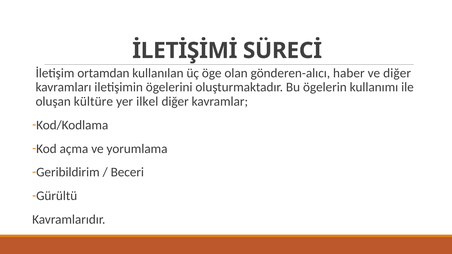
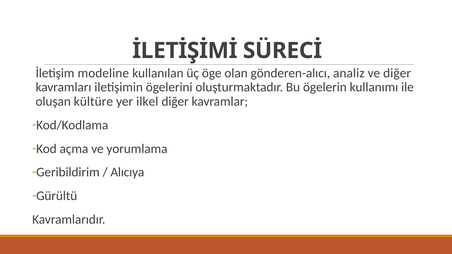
ortamdan: ortamdan -> modeline
haber: haber -> analiz
Beceri: Beceri -> Alıcıya
